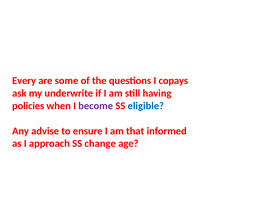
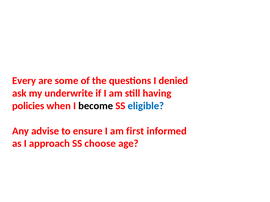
copays: copays -> denied
become colour: purple -> black
that: that -> first
change: change -> choose
